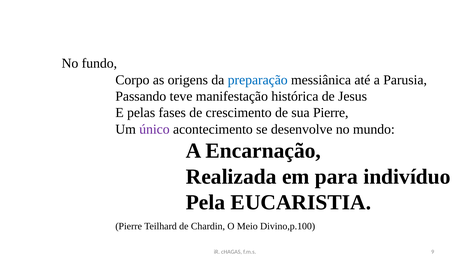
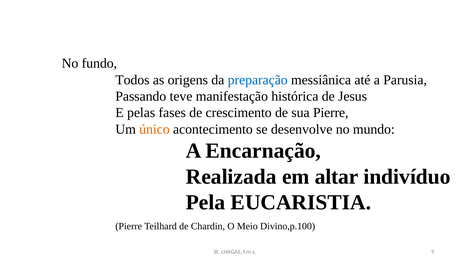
Corpo: Corpo -> Todos
único colour: purple -> orange
para: para -> altar
